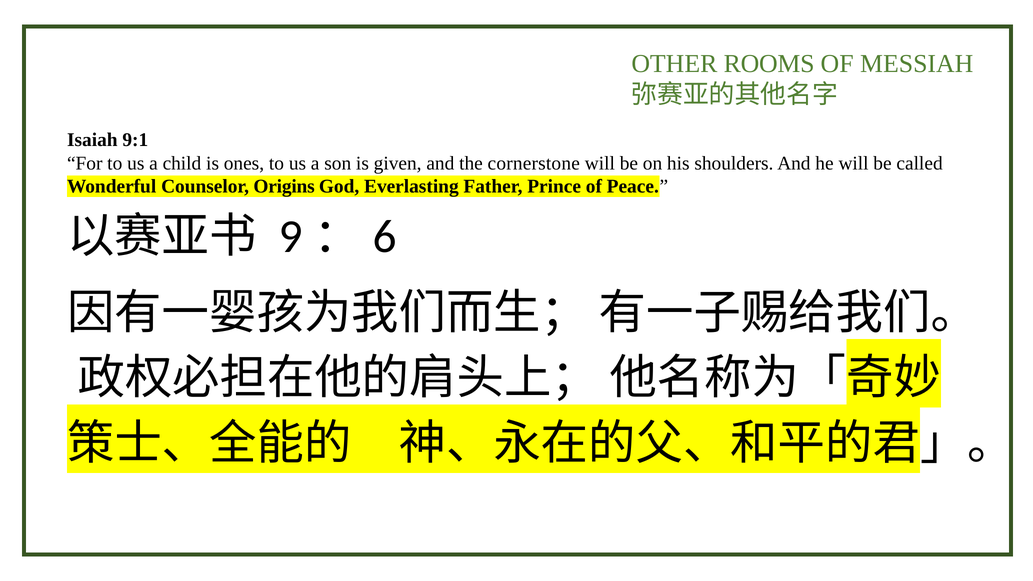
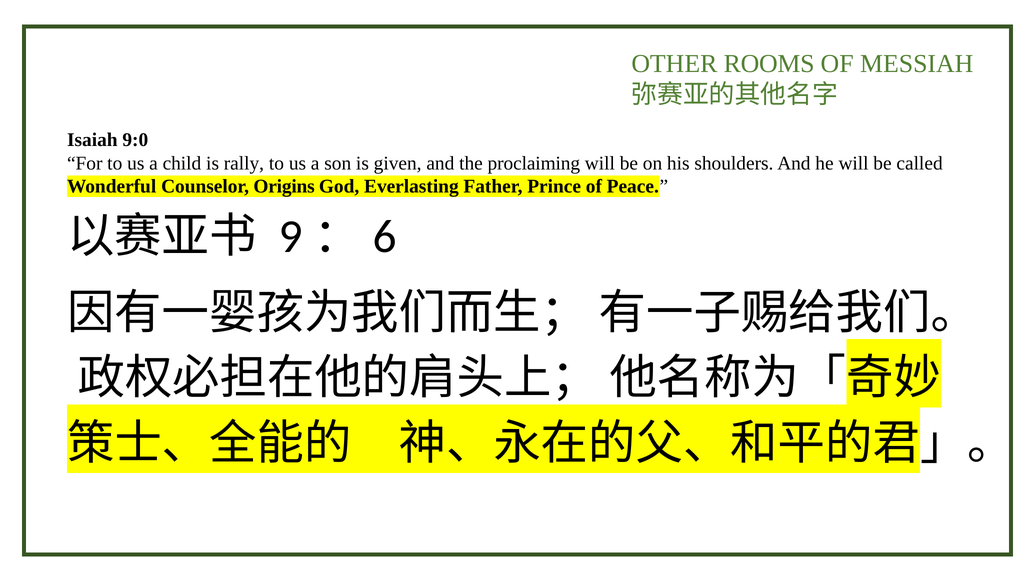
9:1: 9:1 -> 9:0
ones: ones -> rally
cornerstone: cornerstone -> proclaiming
